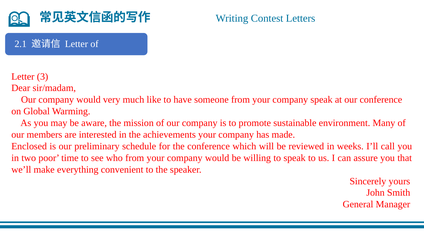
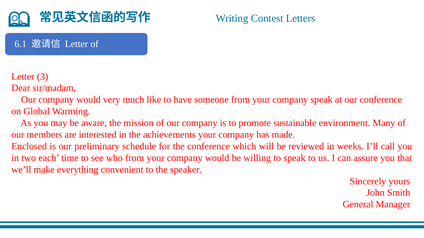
2.1: 2.1 -> 6.1
poor: poor -> each
